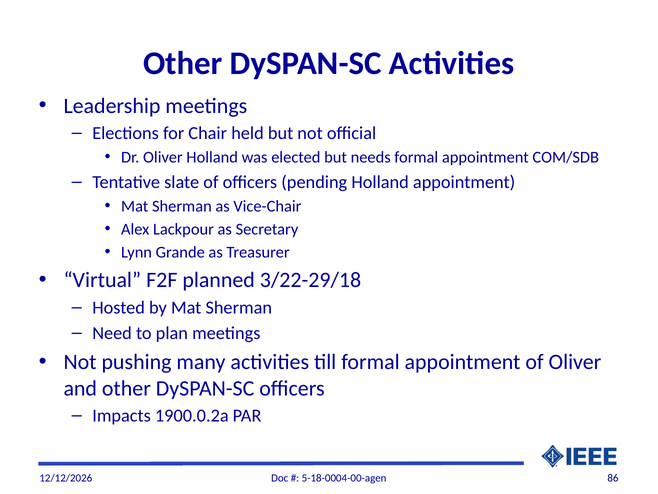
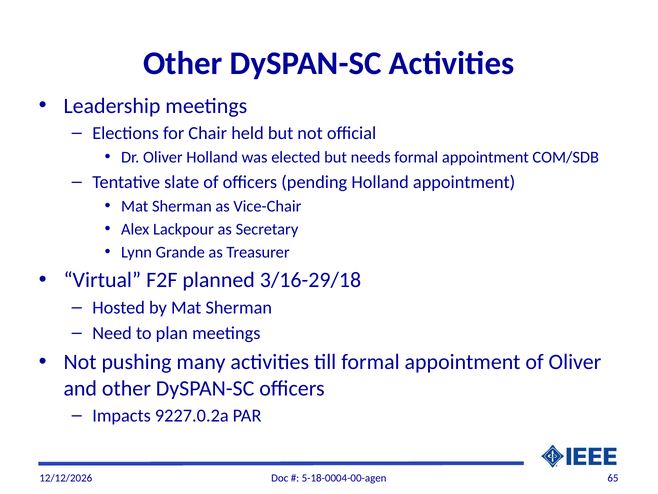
3/22-29/18: 3/22-29/18 -> 3/16-29/18
1900.0.2a: 1900.0.2a -> 9227.0.2a
86: 86 -> 65
